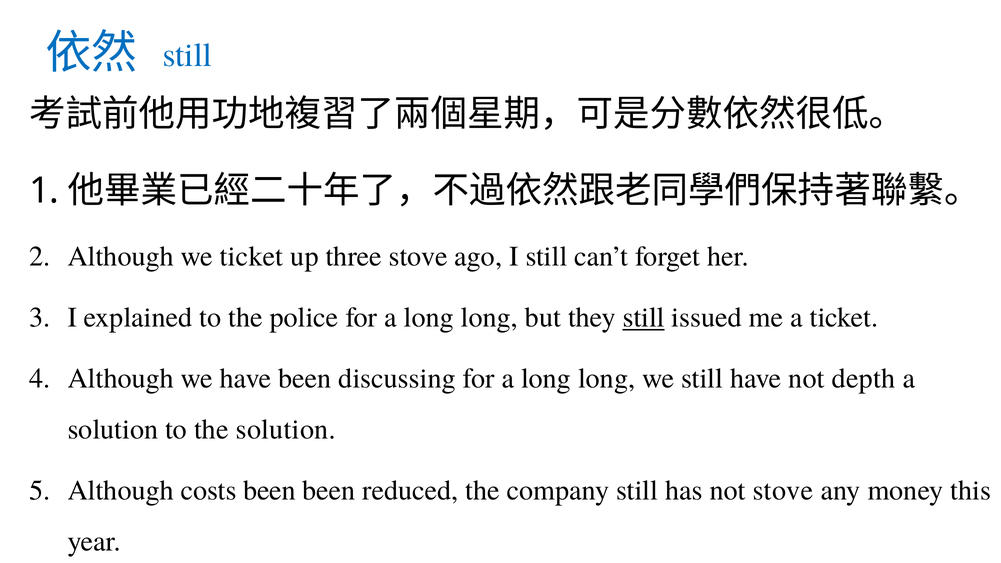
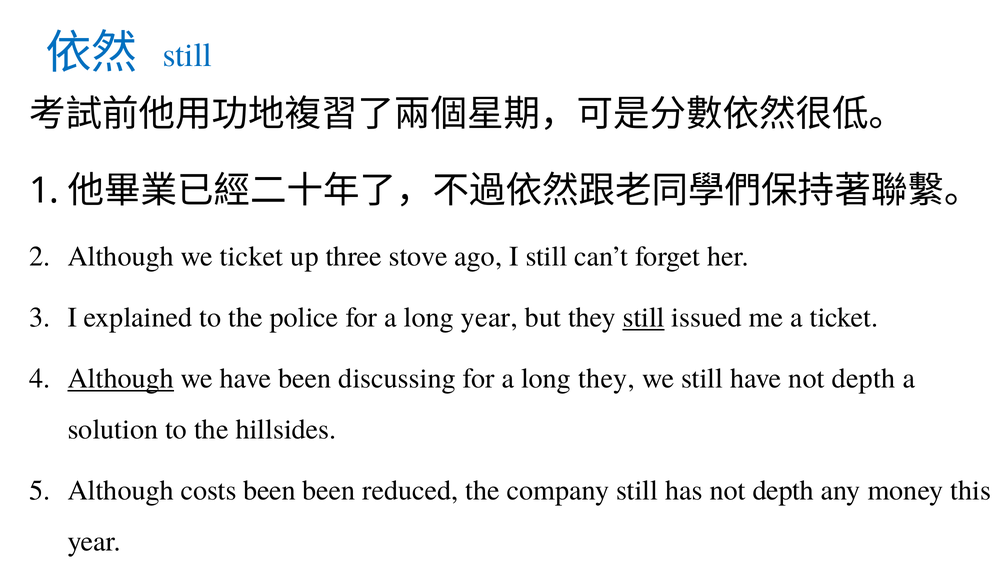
long at (489, 318): long -> year
Although at (121, 379) underline: none -> present
long at (607, 379): long -> they
the solution: solution -> hillsides
has not stove: stove -> depth
